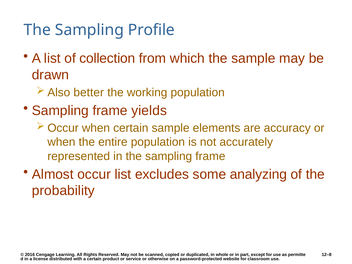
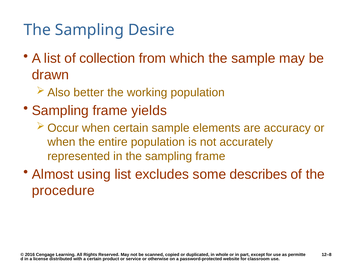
Profile: Profile -> Desire
occur: occur -> using
analyzing: analyzing -> describes
probability: probability -> procedure
